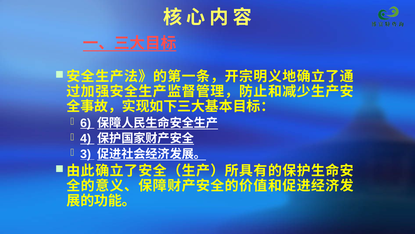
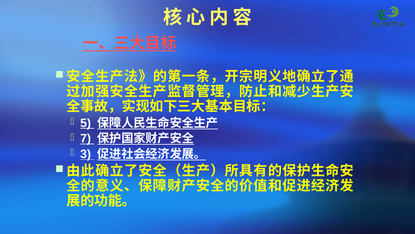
6: 6 -> 5
4: 4 -> 7
